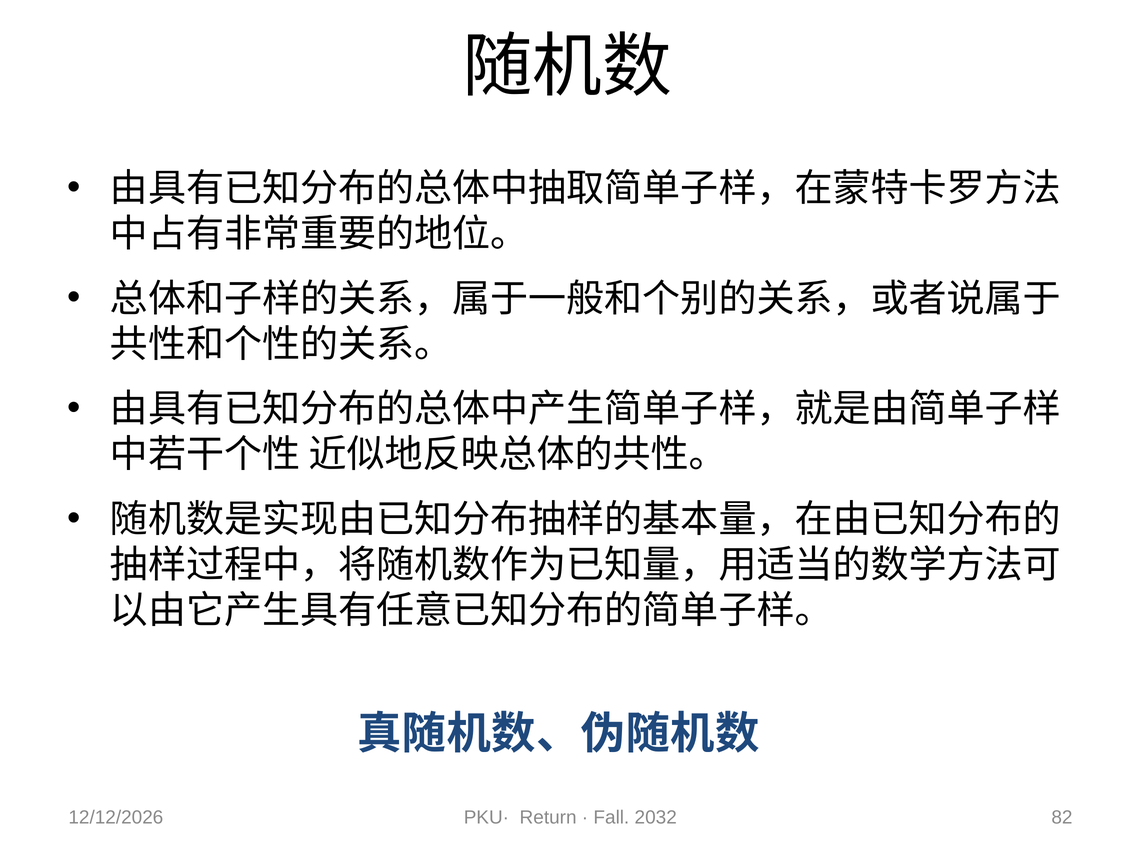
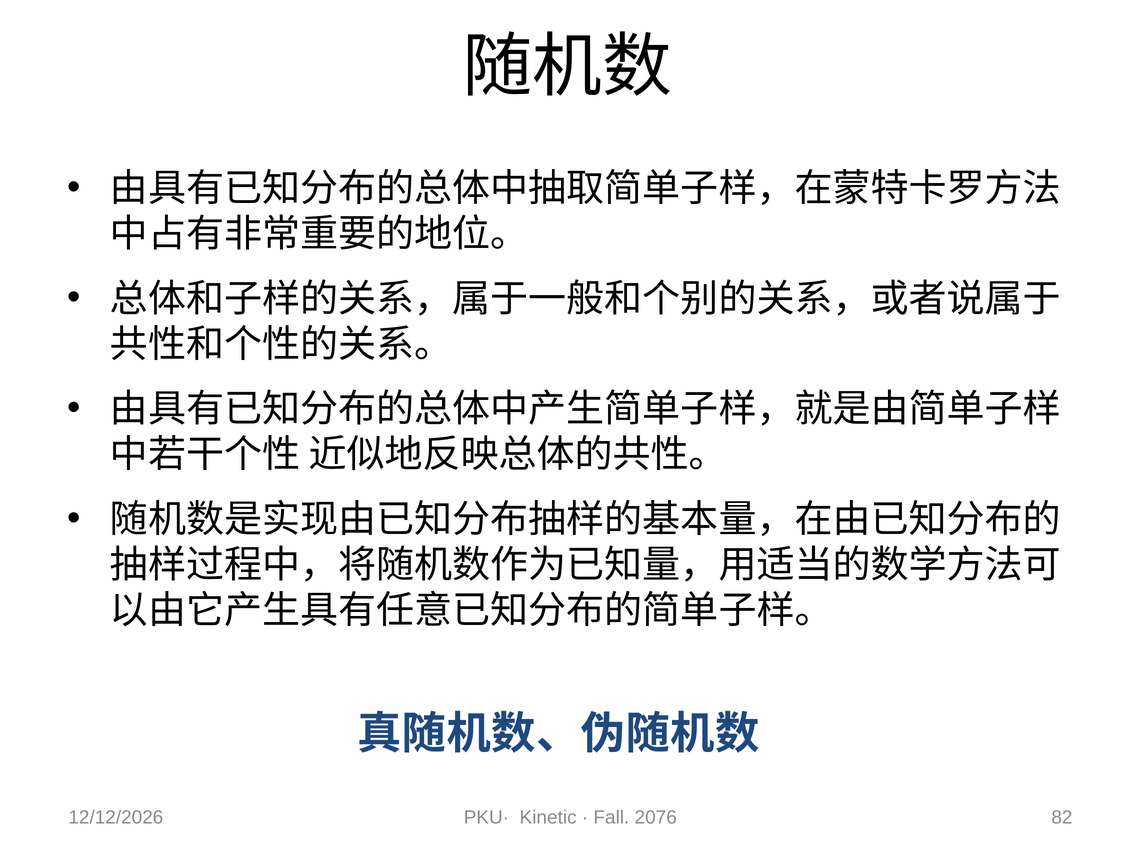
Return: Return -> Kinetic
2032: 2032 -> 2076
